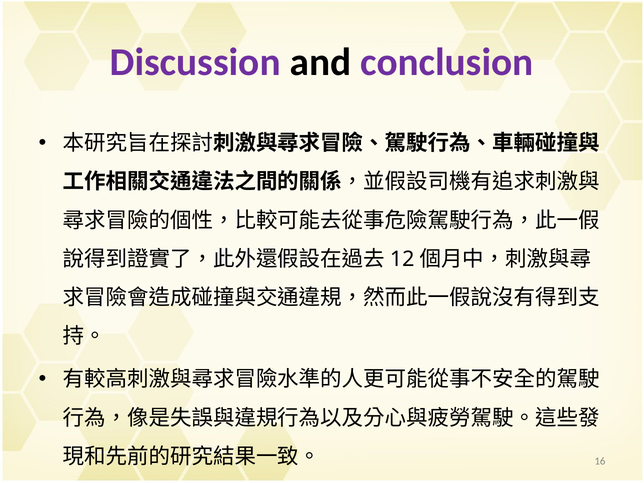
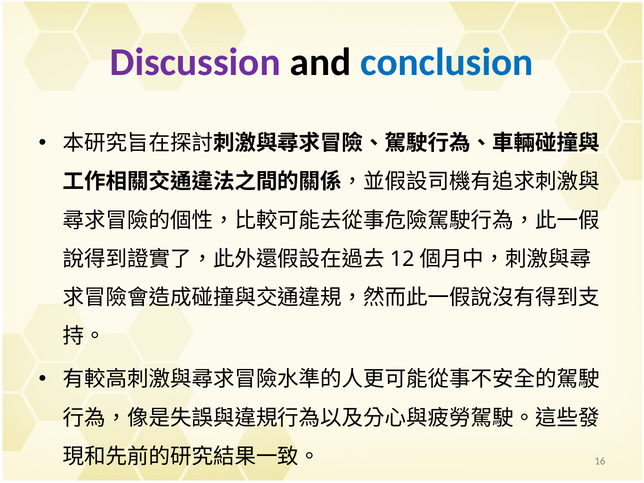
conclusion colour: purple -> blue
